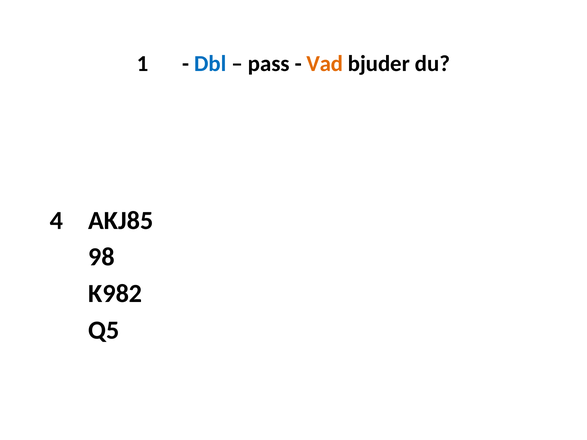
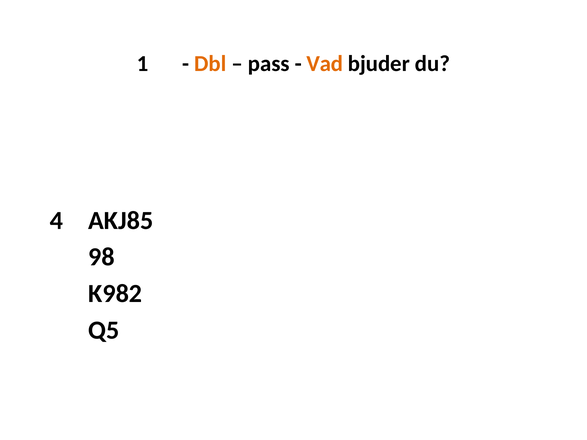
Dbl colour: blue -> orange
